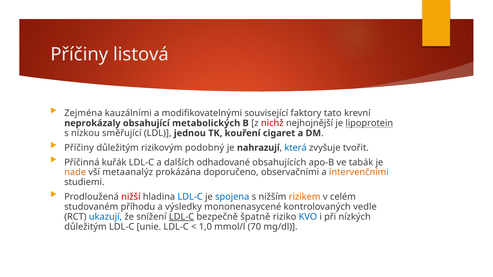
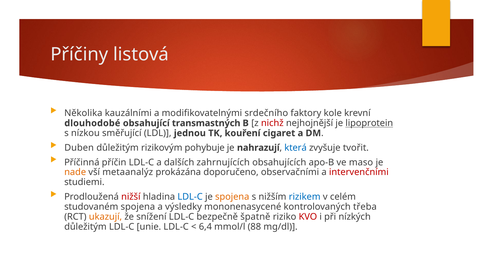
Zejména: Zejména -> Několika
související: související -> srdečního
tato: tato -> kole
neprokázaly: neprokázaly -> dlouhodobé
metabolických: metabolických -> transmastných
Příčiny at (79, 148): Příčiny -> Duben
podobný: podobný -> pohybuje
kuřák: kuřák -> příčin
odhadované: odhadované -> zahrnujících
tabák: tabák -> maso
intervenčními colour: orange -> red
spojena at (232, 197) colour: blue -> orange
rizikem colour: orange -> blue
studovaném příhodu: příhodu -> spojena
vedle: vedle -> třeba
ukazují colour: blue -> orange
LDL-C at (182, 217) underline: present -> none
KVO colour: blue -> red
1,0: 1,0 -> 6,4
70: 70 -> 88
